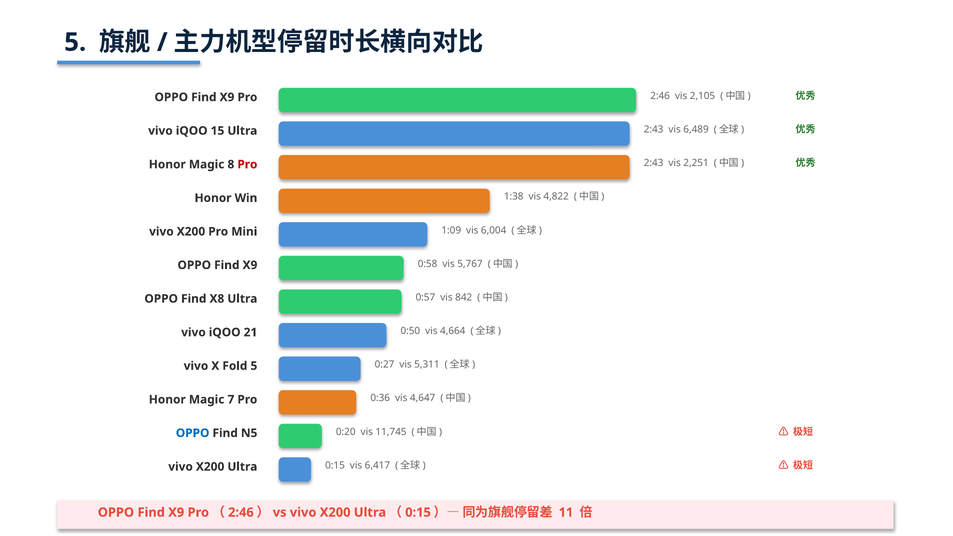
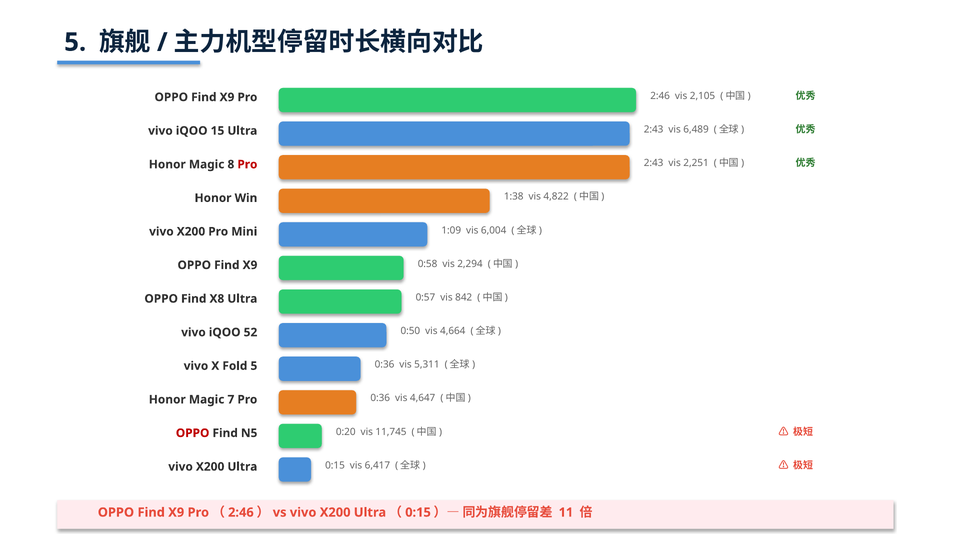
5,767: 5,767 -> 2,294
21: 21 -> 52
5 0:27: 0:27 -> 0:36
OPPO at (193, 433) colour: blue -> red
